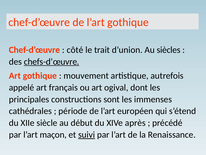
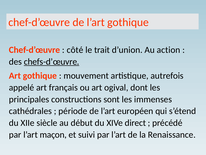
siècles: siècles -> action
après: après -> direct
suivi underline: present -> none
